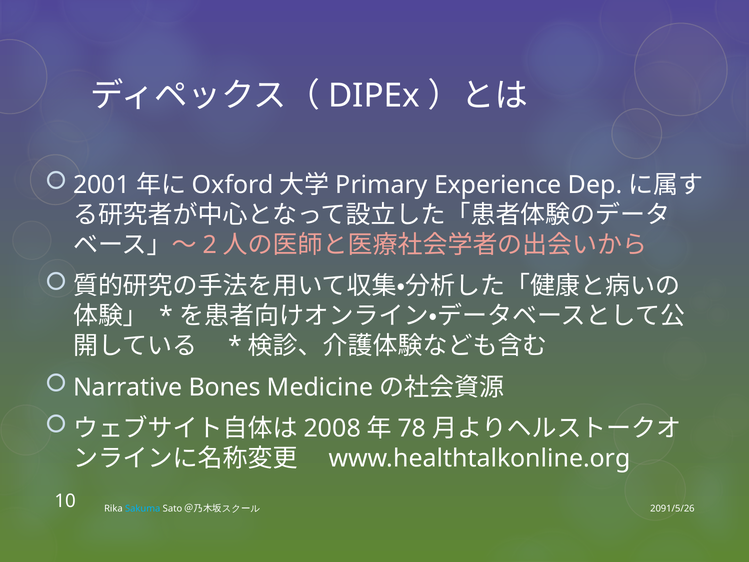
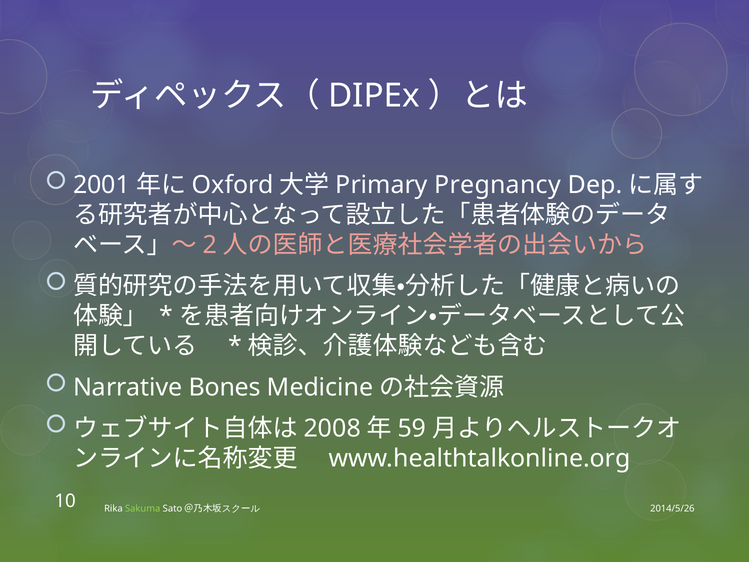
Experience: Experience -> Pregnancy
78: 78 -> 59
Sakuma colour: light blue -> light green
2091/5/26: 2091/5/26 -> 2014/5/26
